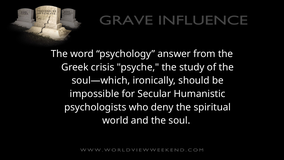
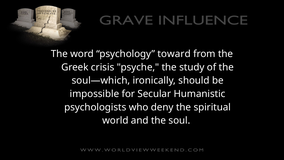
answer: answer -> toward
